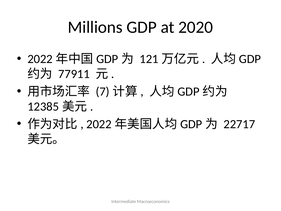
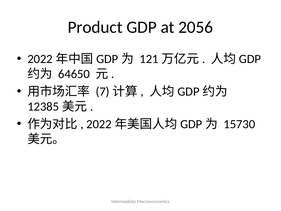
Millions: Millions -> Product
2020: 2020 -> 2056
77911: 77911 -> 64650
22717: 22717 -> 15730
